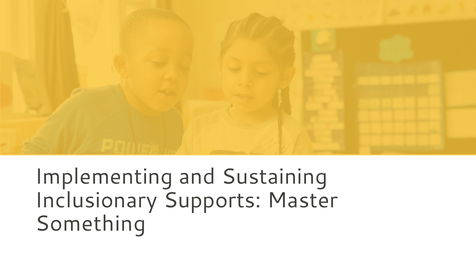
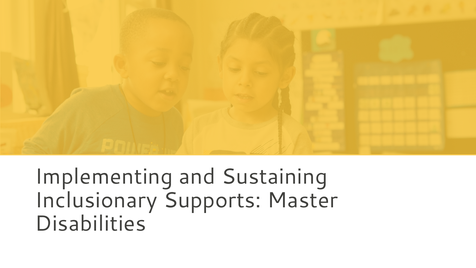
Something: Something -> Disabilities
